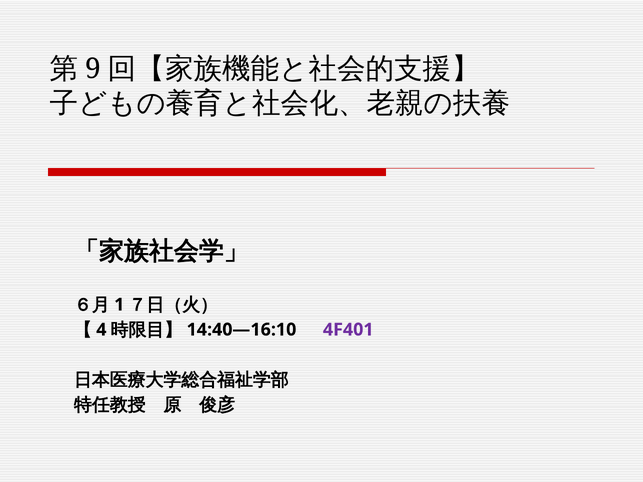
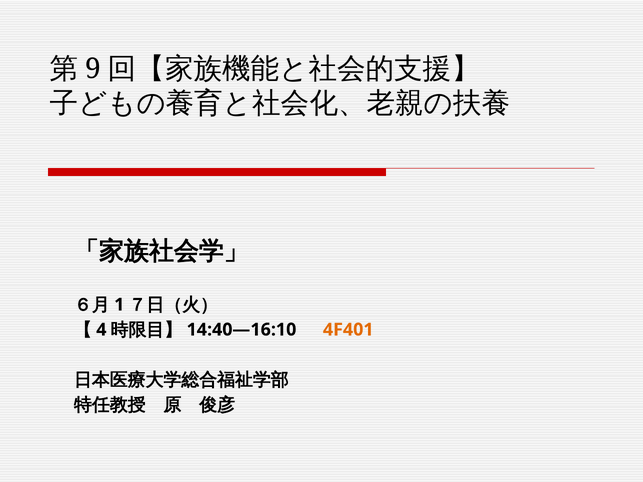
4F401 colour: purple -> orange
